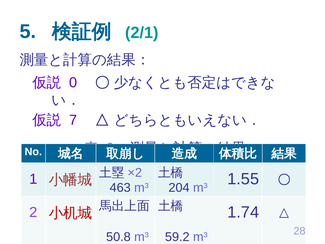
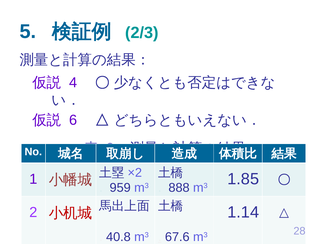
2/1: 2/1 -> 2/3
0: 0 -> 4
7: 7 -> 6
1.55: 1.55 -> 1.85
463: 463 -> 959
204: 204 -> 888
1.74: 1.74 -> 1.14
50.8: 50.8 -> 40.8
59.2: 59.2 -> 67.6
